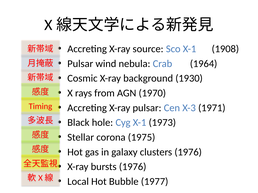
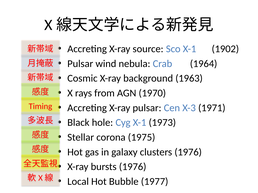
1908: 1908 -> 1902
1930: 1930 -> 1963
